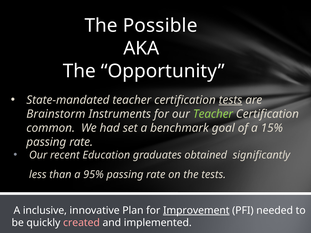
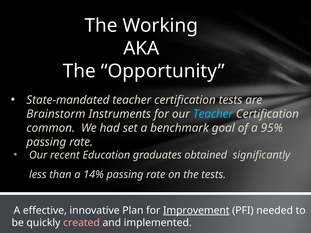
Possible: Possible -> Working
tests at (231, 100) underline: present -> none
Teacher at (213, 114) colour: light green -> light blue
15%: 15% -> 95%
95%: 95% -> 14%
inclusive: inclusive -> effective
